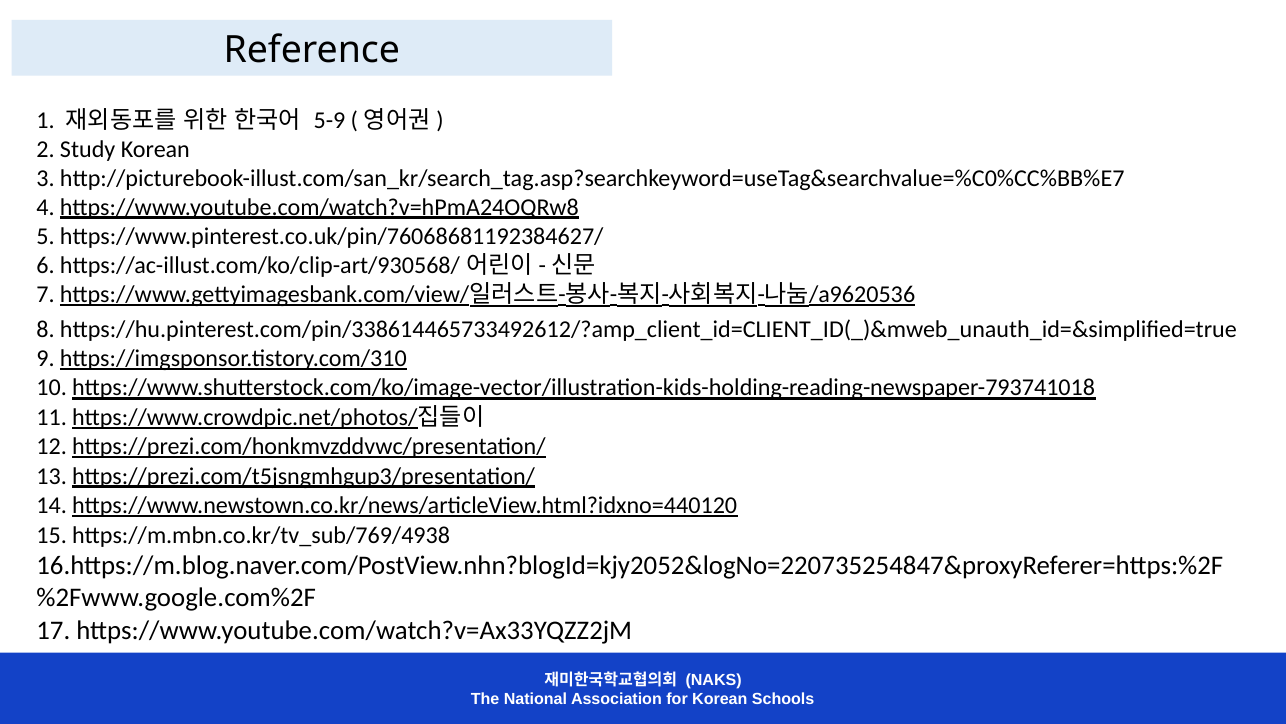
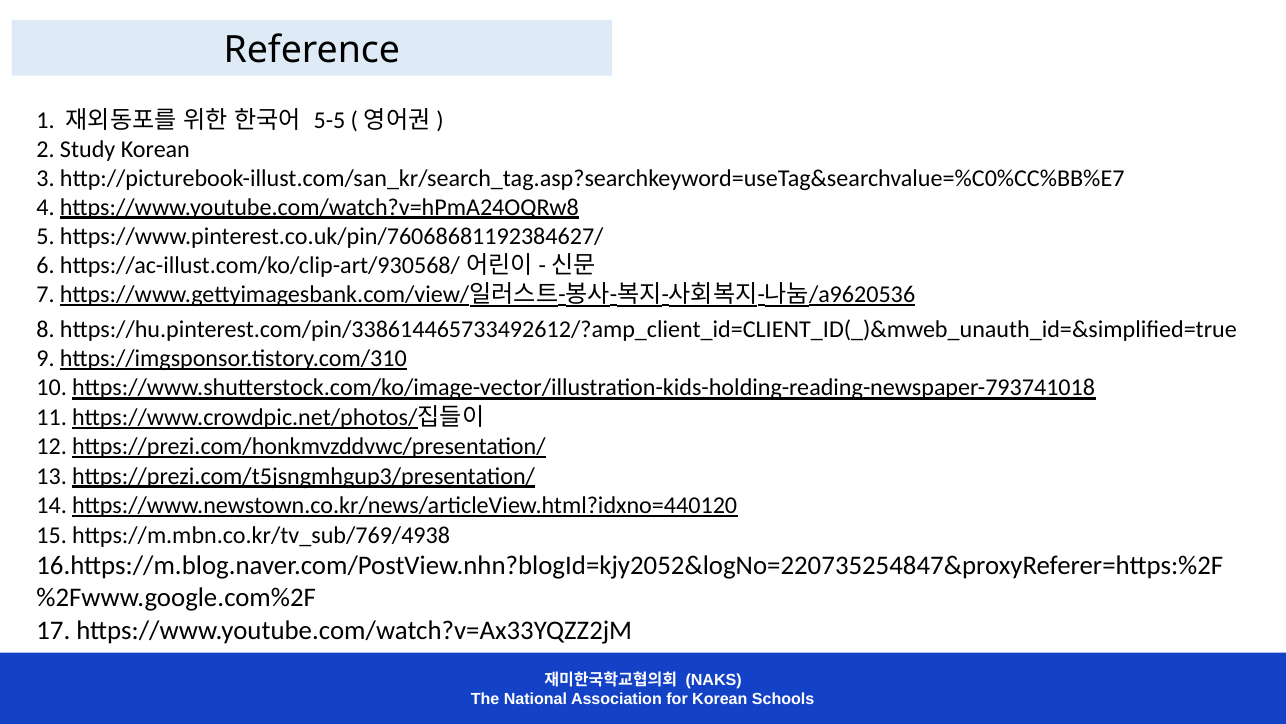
5-9: 5-9 -> 5-5
